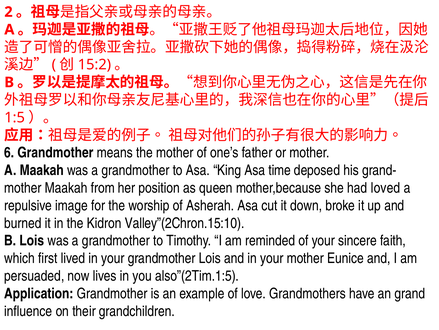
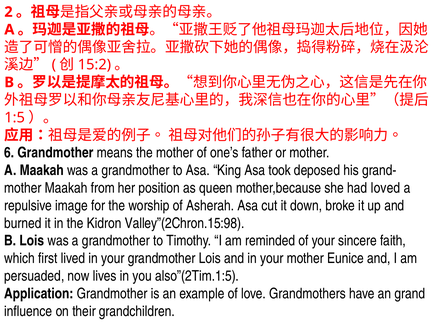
time: time -> took
Valley”(2Chron.15:10: Valley”(2Chron.15:10 -> Valley”(2Chron.15:98
